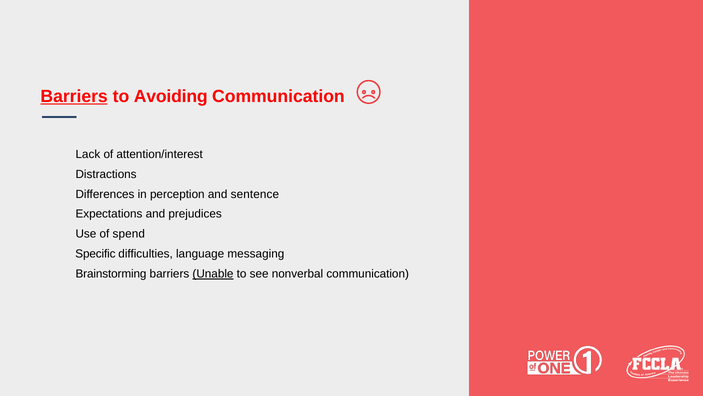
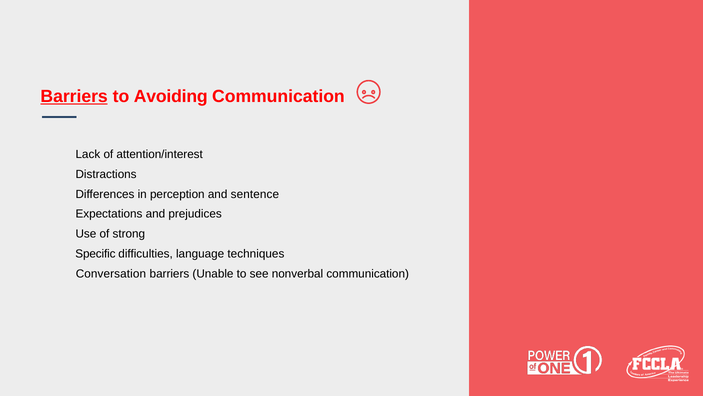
spend: spend -> strong
messaging: messaging -> techniques
Brainstorming: Brainstorming -> Conversation
Unable underline: present -> none
